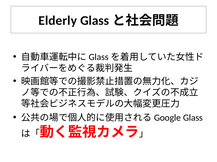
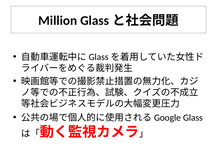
Elderly: Elderly -> Million
